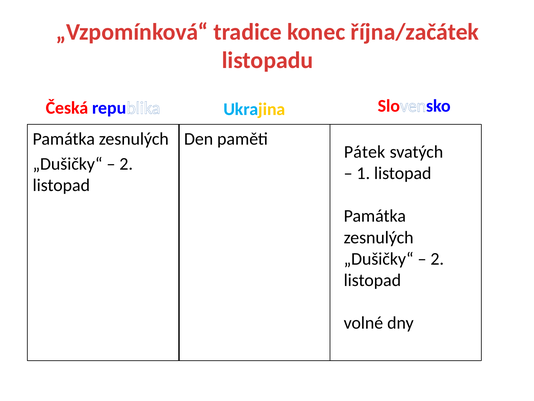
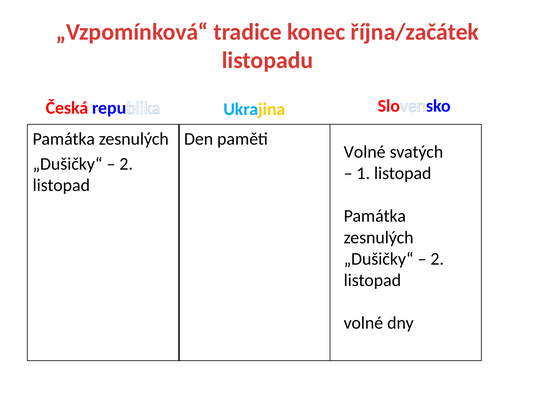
Pátek at (365, 152): Pátek -> Volné
